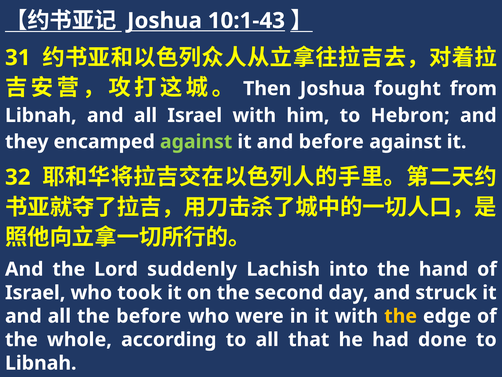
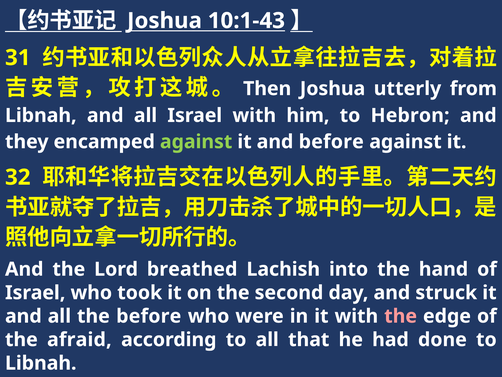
fought: fought -> utterly
suddenly: suddenly -> breathed
the at (401, 316) colour: yellow -> pink
whole: whole -> afraid
